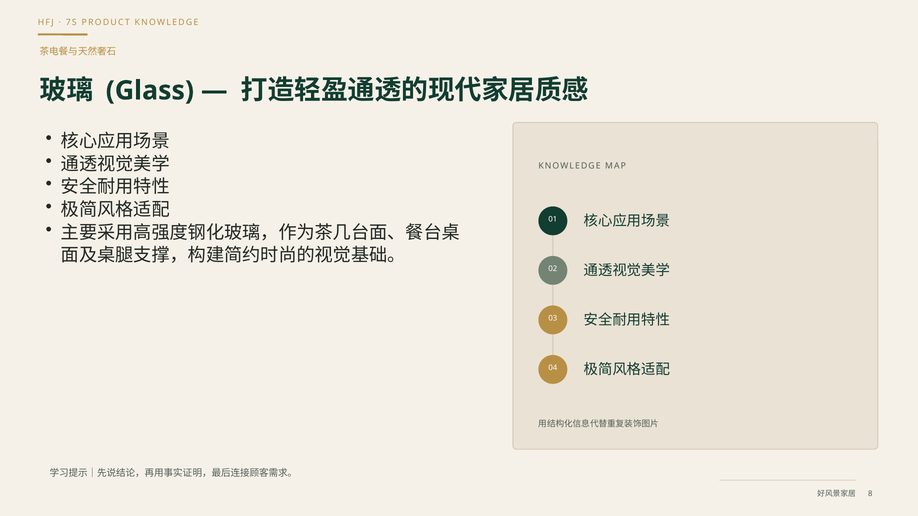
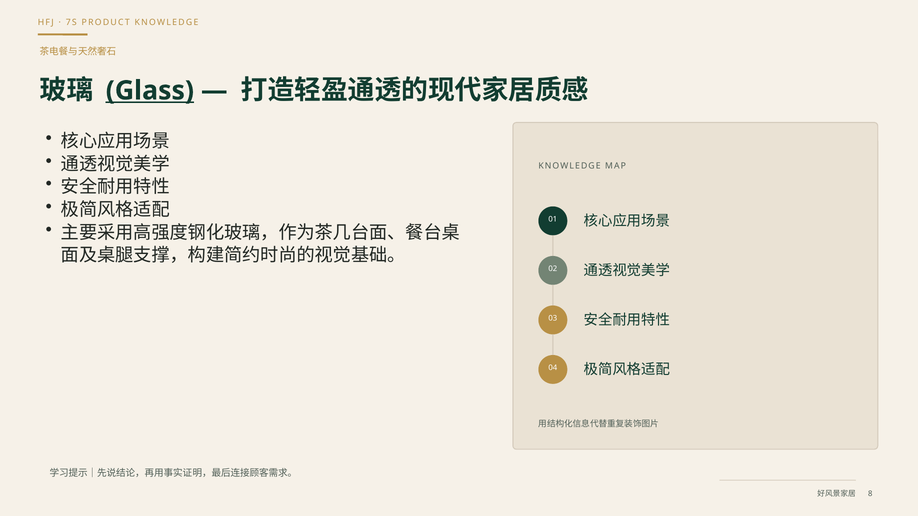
Glass underline: none -> present
